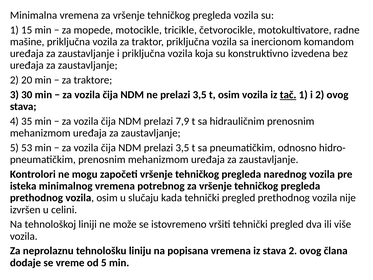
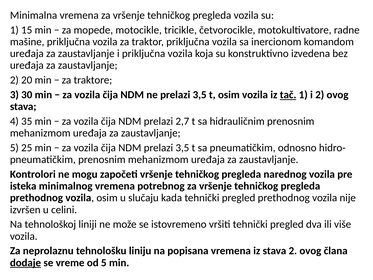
7,9: 7,9 -> 2,7
53: 53 -> 25
dodaje underline: none -> present
